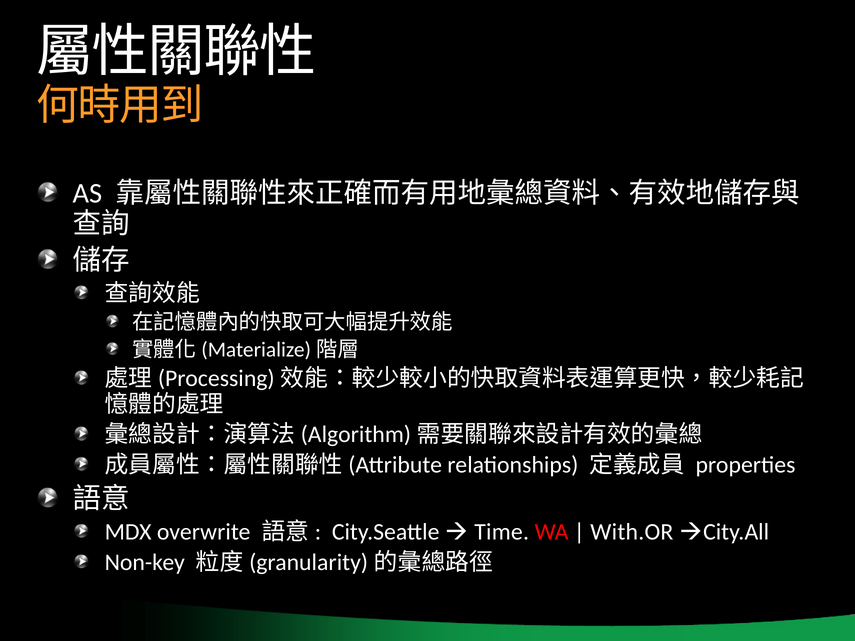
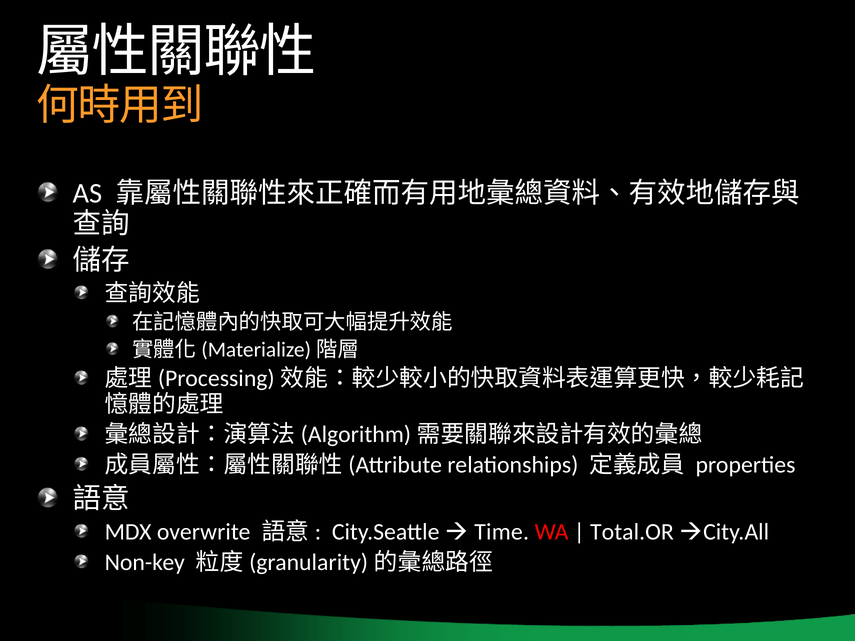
With.OR: With.OR -> Total.OR
